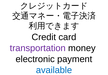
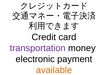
available colour: blue -> orange
